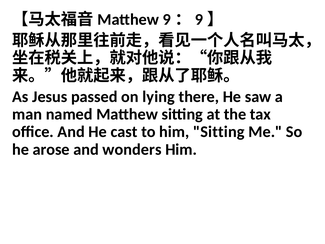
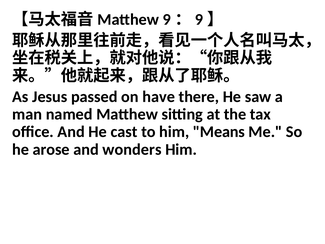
lying: lying -> have
him Sitting: Sitting -> Means
